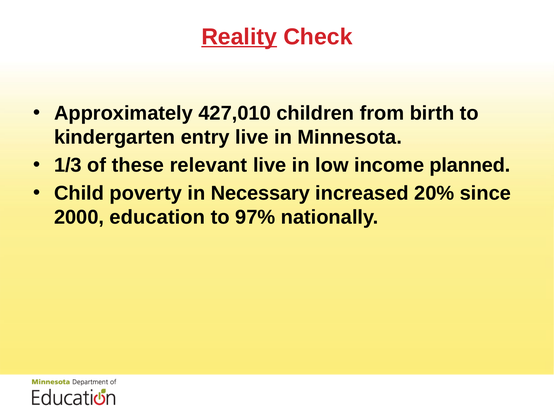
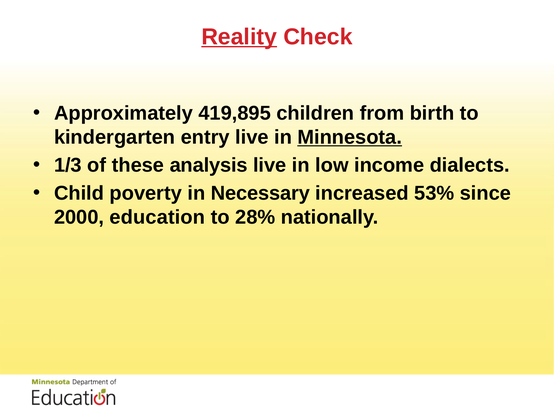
427,010: 427,010 -> 419,895
Minnesota underline: none -> present
relevant: relevant -> analysis
planned: planned -> dialects
20%: 20% -> 53%
97%: 97% -> 28%
